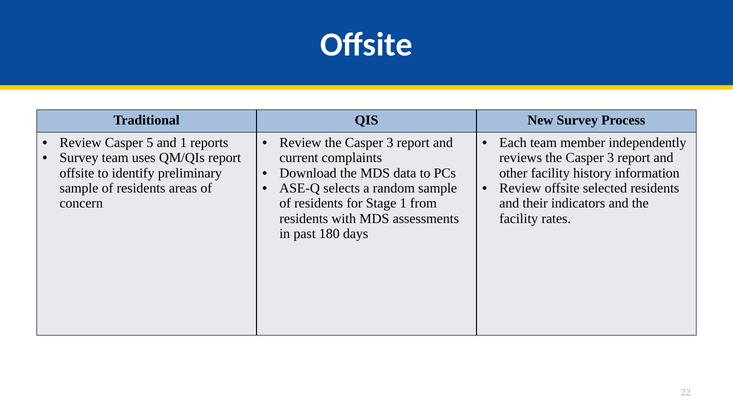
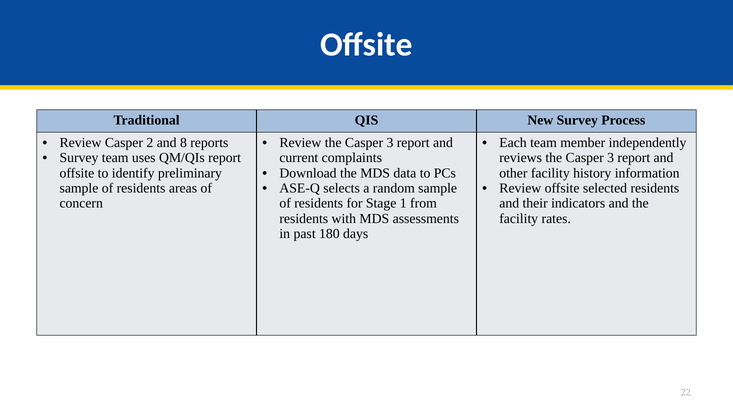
5: 5 -> 2
and 1: 1 -> 8
